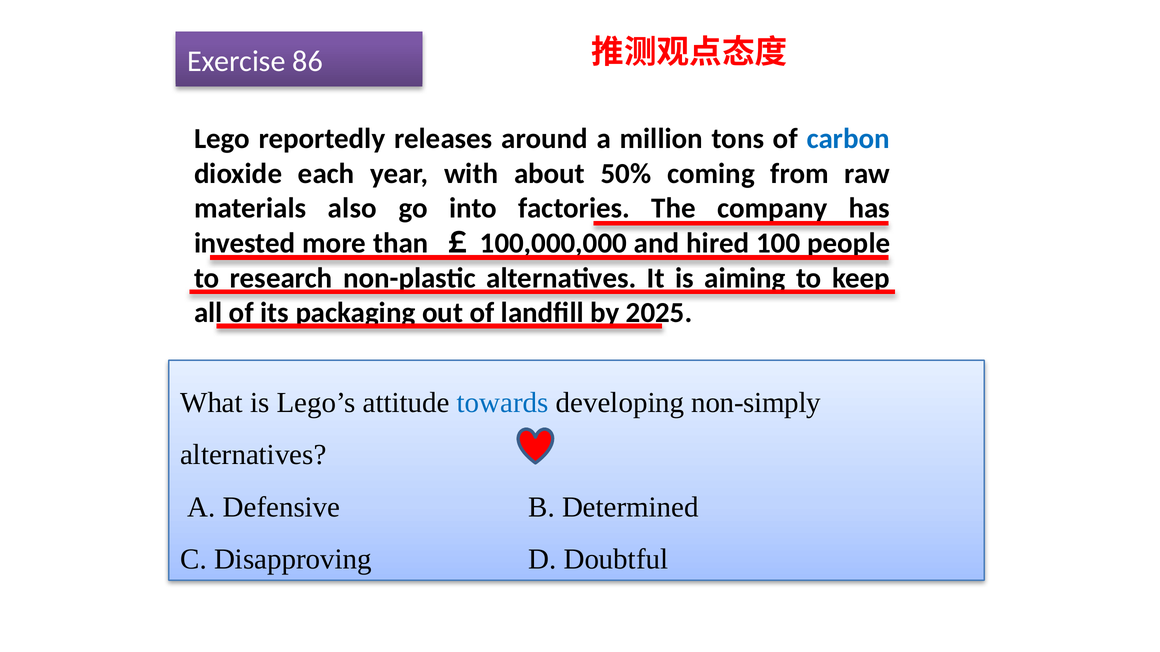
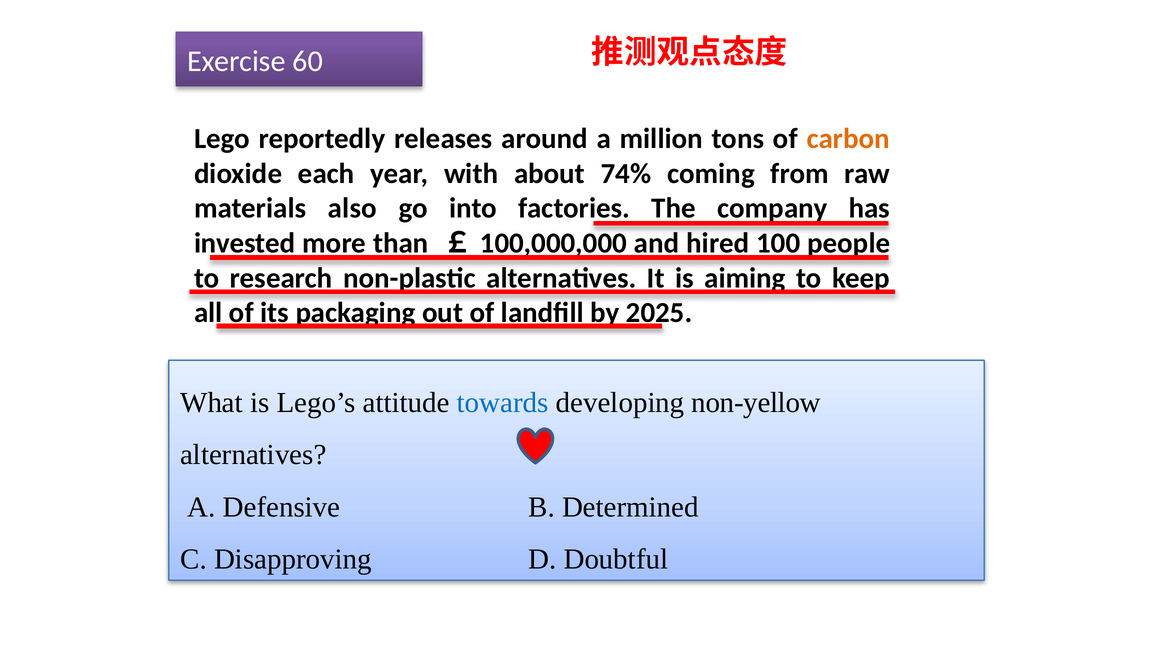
86: 86 -> 60
carbon colour: blue -> orange
50%: 50% -> 74%
non-simply: non-simply -> non-yellow
